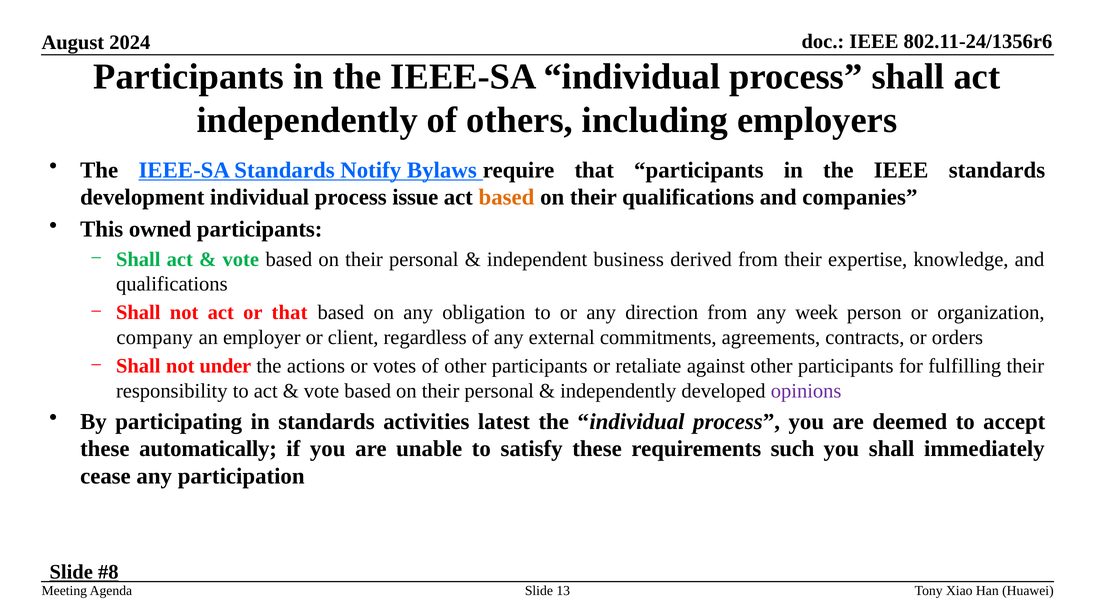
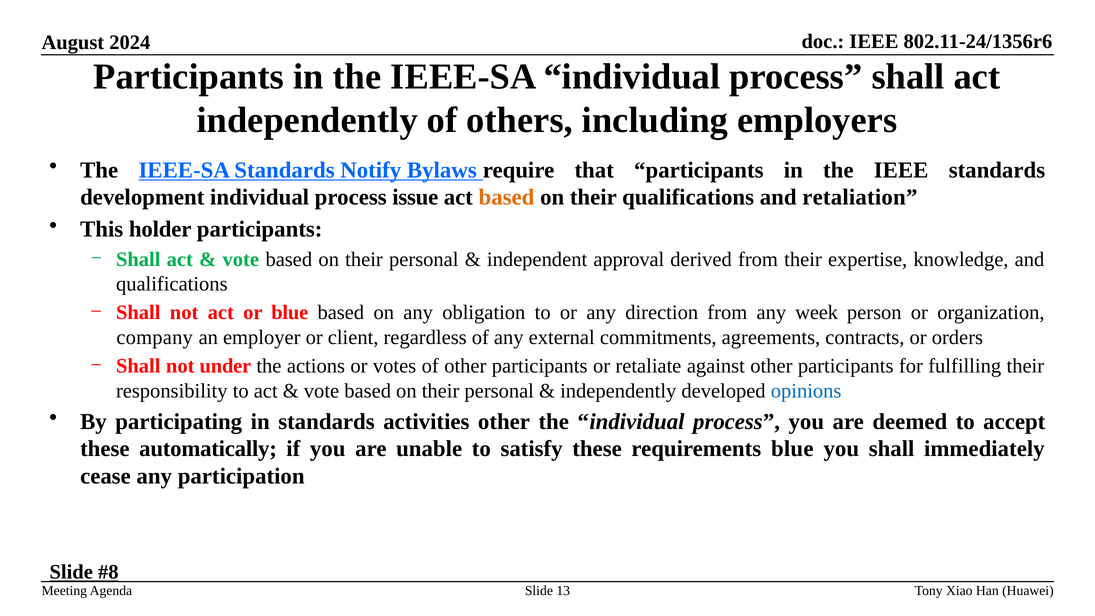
companies: companies -> retaliation
owned: owned -> holder
business: business -> approval
or that: that -> blue
opinions colour: purple -> blue
activities latest: latest -> other
requirements such: such -> blue
